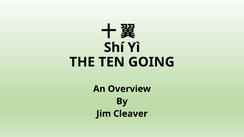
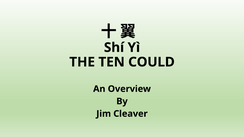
GOING: GOING -> COULD
